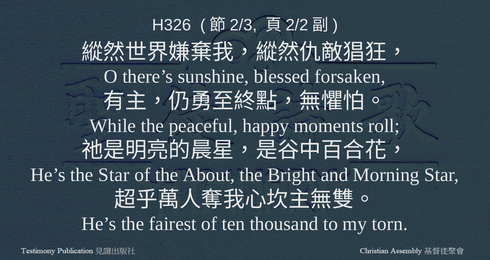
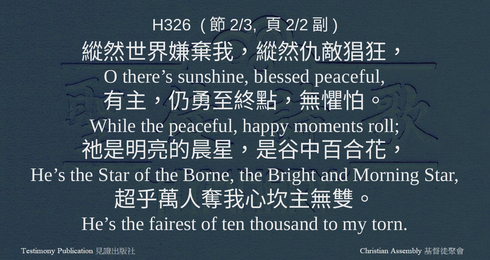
blessed forsaken: forsaken -> peaceful
About: About -> Borne
